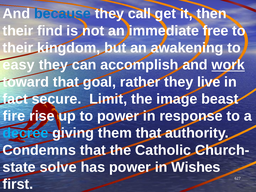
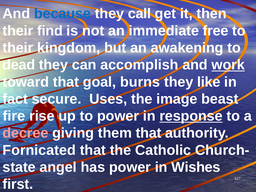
easy: easy -> dead
rather: rather -> burns
live: live -> like
Limit: Limit -> Uses
response underline: none -> present
decree colour: light blue -> pink
Condemns: Condemns -> Fornicated
solve: solve -> angel
